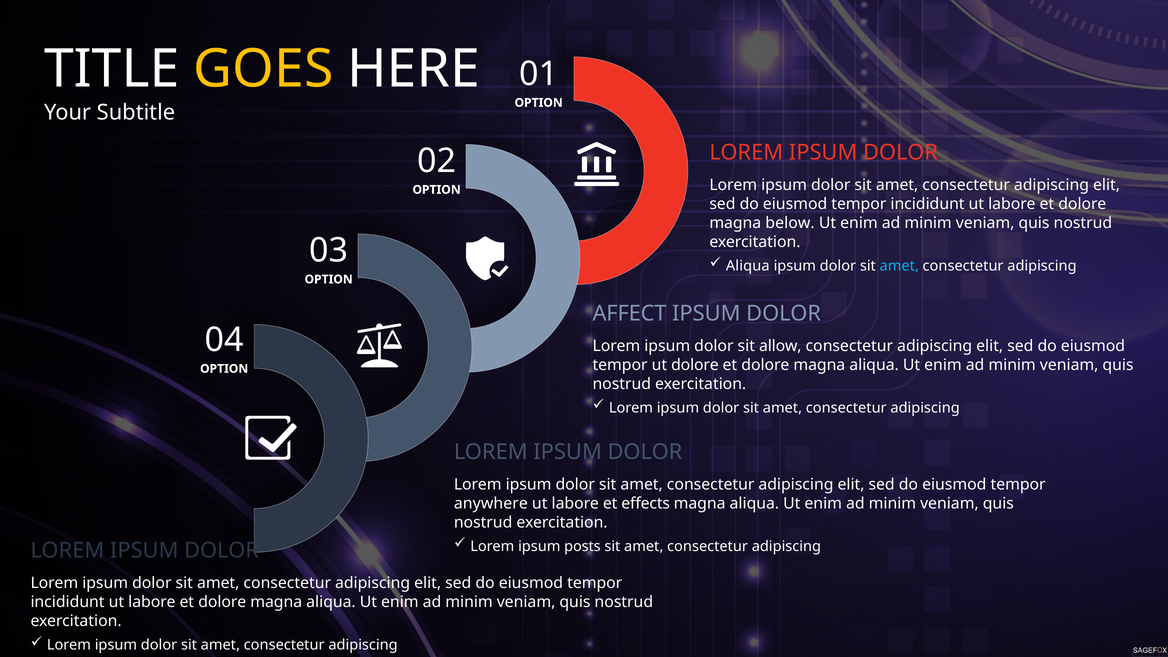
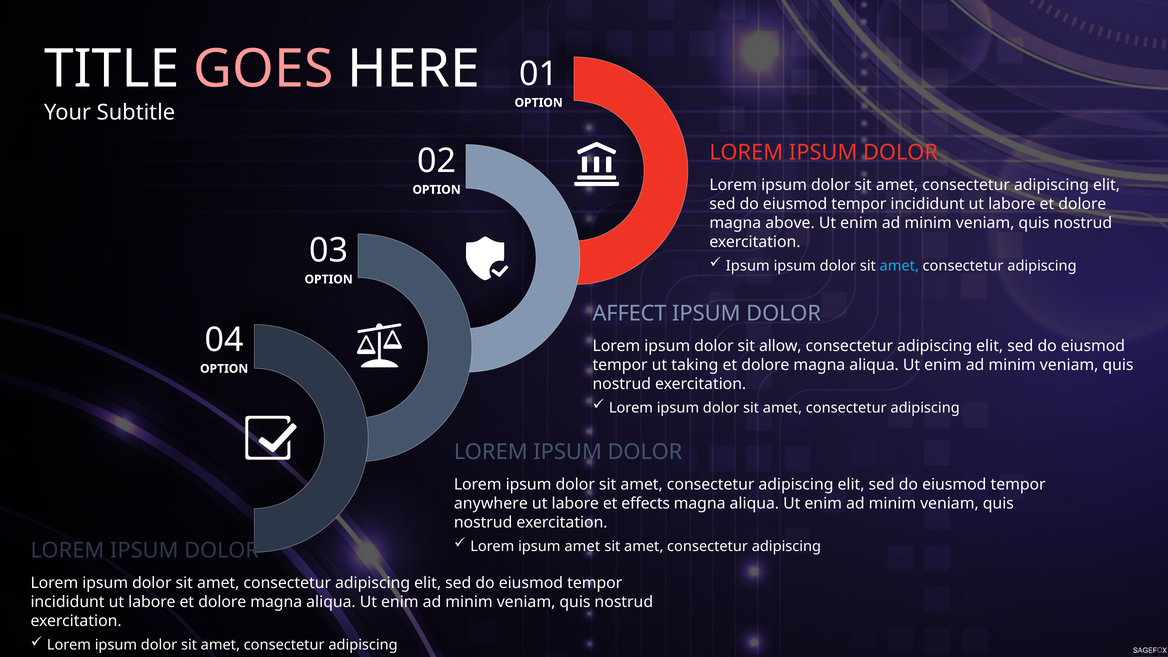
GOES colour: yellow -> pink
below: below -> above
Aliqua at (748, 266): Aliqua -> Ipsum
ut dolore: dolore -> taking
ipsum posts: posts -> amet
